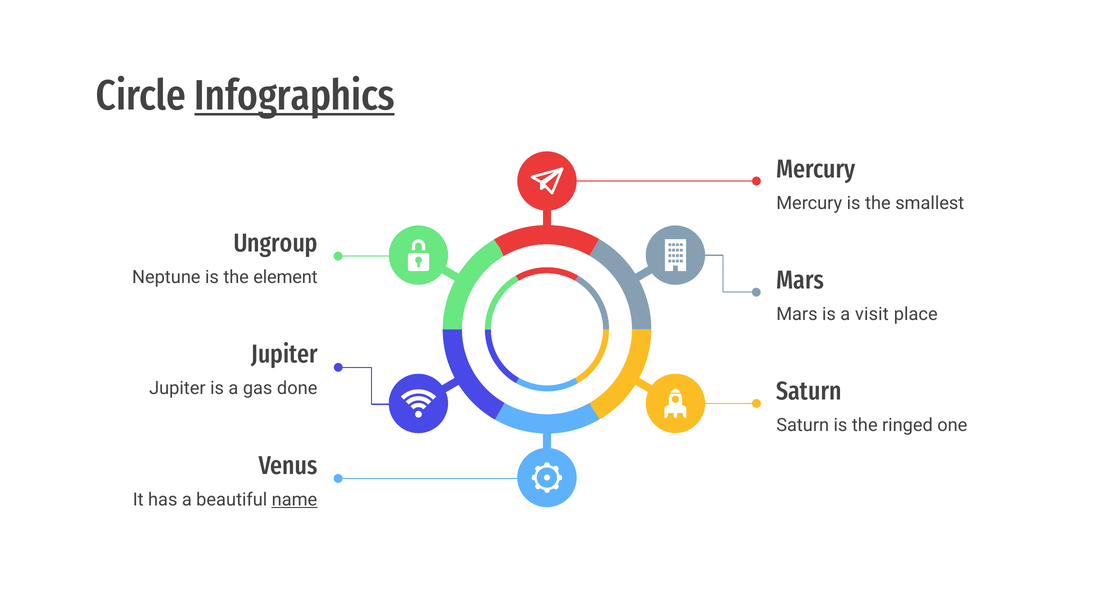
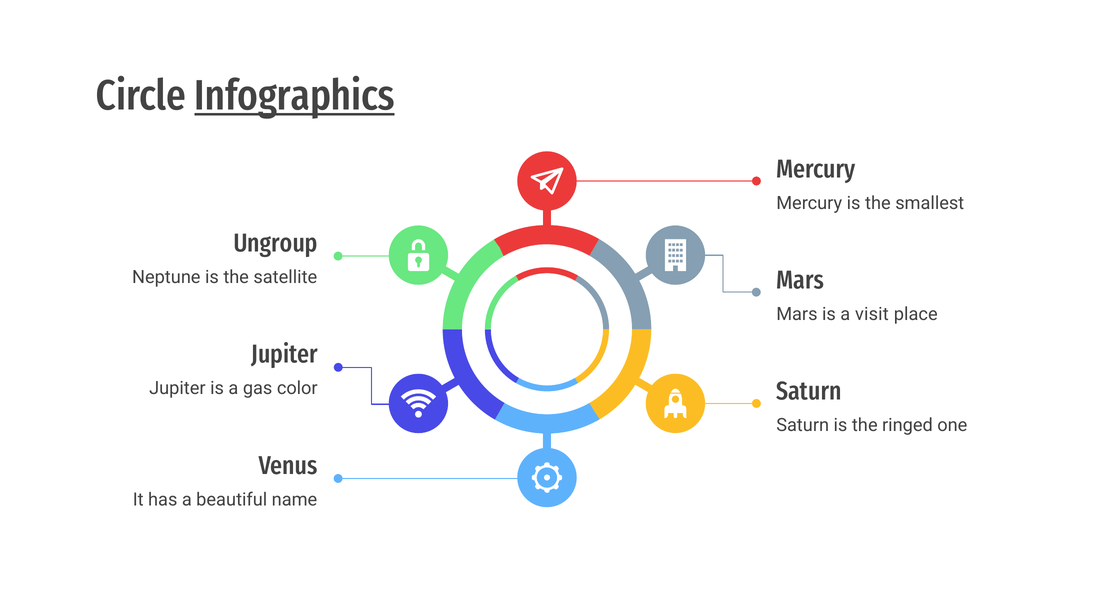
element: element -> satellite
done: done -> color
name underline: present -> none
